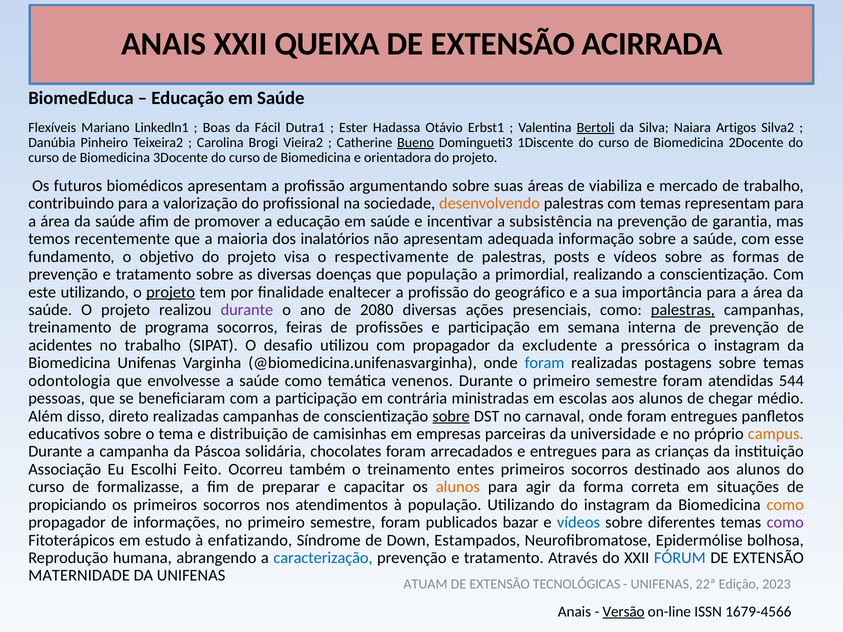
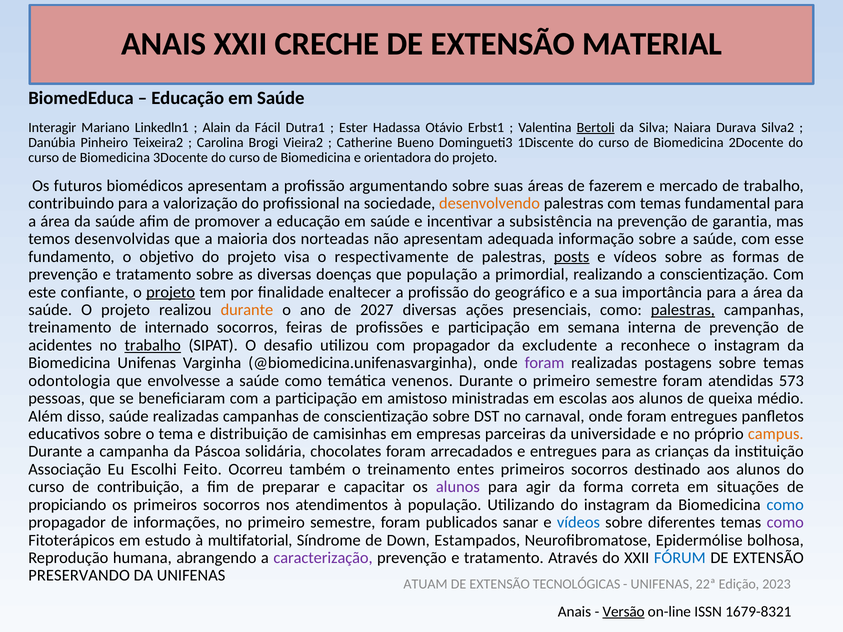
QUEIXA: QUEIXA -> CRECHE
ACIRRADA: ACIRRADA -> MATERIAL
Flexíveis: Flexíveis -> Interagir
Boas: Boas -> Alain
Artigos: Artigos -> Durava
Bueno underline: present -> none
viabiliza: viabiliza -> fazerem
representam: representam -> fundamental
recentemente: recentemente -> desenvolvidas
inalatórios: inalatórios -> norteadas
posts underline: none -> present
este utilizando: utilizando -> confiante
durante at (247, 310) colour: purple -> orange
2080: 2080 -> 2027
programa: programa -> internado
trabalho at (153, 345) underline: none -> present
pressórica: pressórica -> reconhece
foram at (545, 363) colour: blue -> purple
544: 544 -> 573
contrária: contrária -> amistoso
chegar: chegar -> queixa
disso direto: direto -> saúde
sobre at (451, 416) underline: present -> none
formalizasse: formalizasse -> contribuição
alunos at (458, 487) colour: orange -> purple
como at (785, 505) colour: orange -> blue
bazar: bazar -> sanar
enfatizando: enfatizando -> multifatorial
caracterização colour: blue -> purple
MATERNIDADE: MATERNIDADE -> PRESERVANDO
1679-4566: 1679-4566 -> 1679-8321
